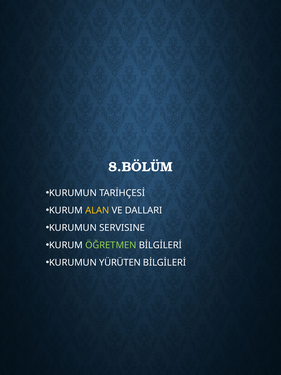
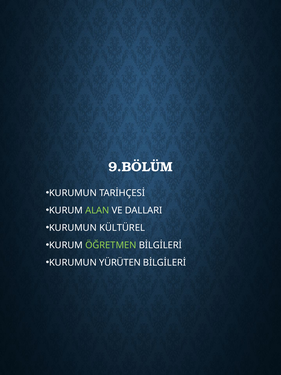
8.BÖLÜM: 8.BÖLÜM -> 9.BÖLÜM
ALAN colour: yellow -> light green
SERVISINE: SERVISINE -> KÜLTÜREL
